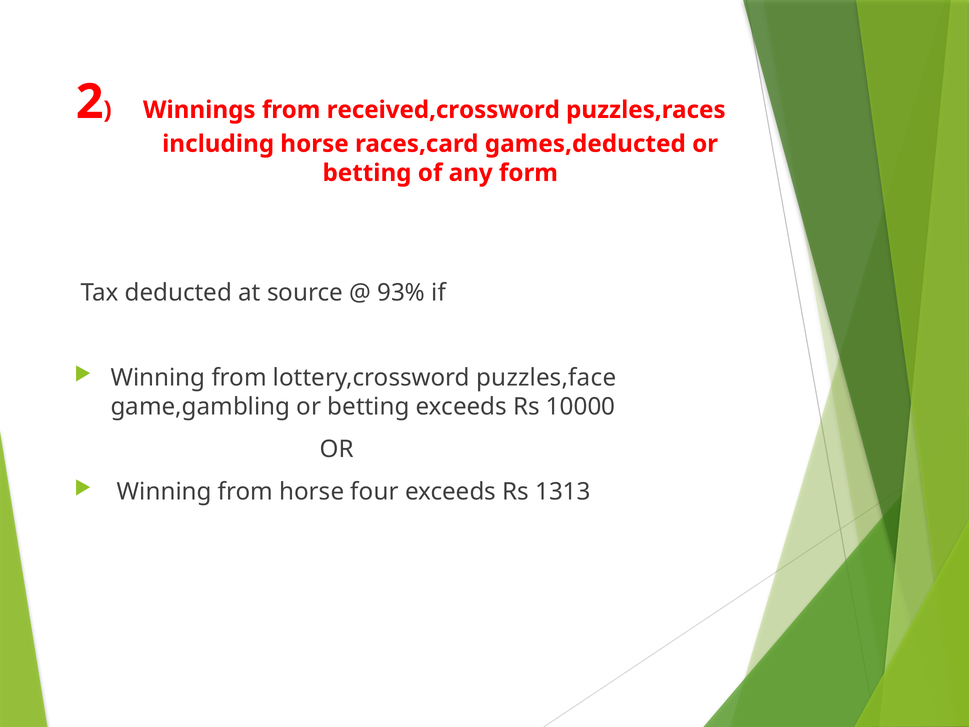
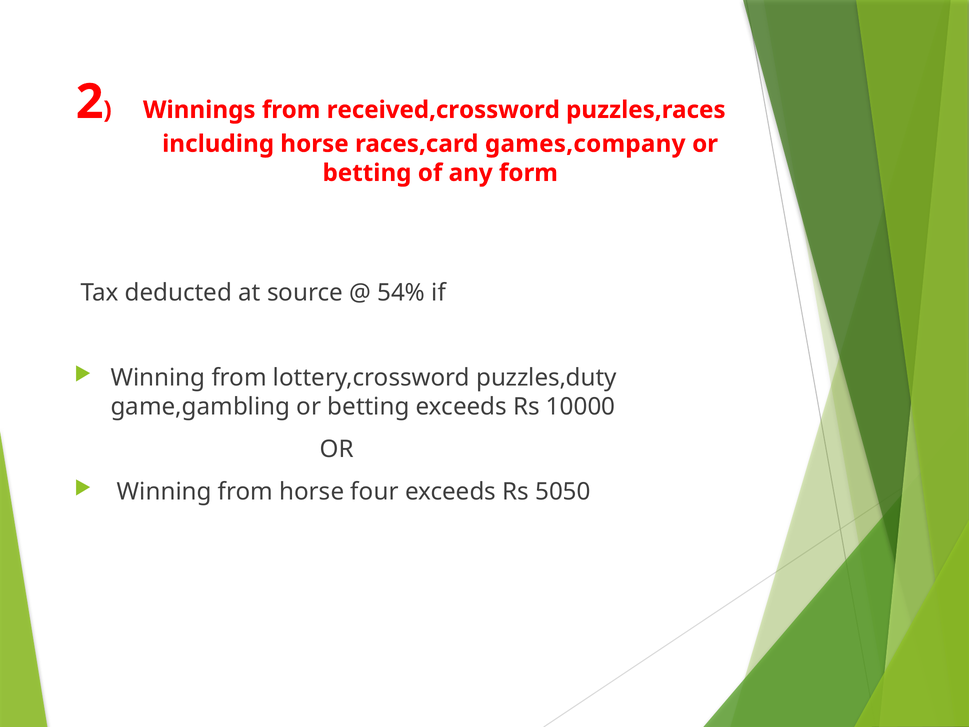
games,deducted: games,deducted -> games,company
93%: 93% -> 54%
puzzles,face: puzzles,face -> puzzles,duty
1313: 1313 -> 5050
